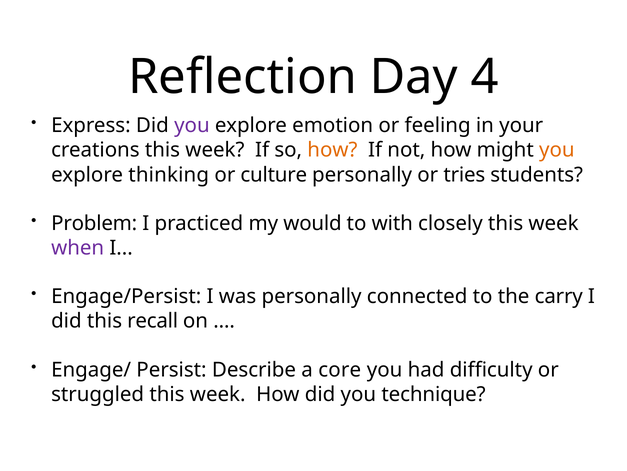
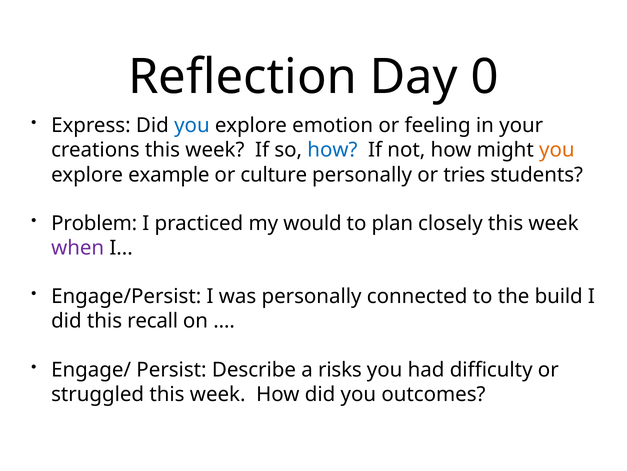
4: 4 -> 0
you at (192, 125) colour: purple -> blue
how at (332, 150) colour: orange -> blue
thinking: thinking -> example
with: with -> plan
carry: carry -> build
core: core -> risks
technique: technique -> outcomes
